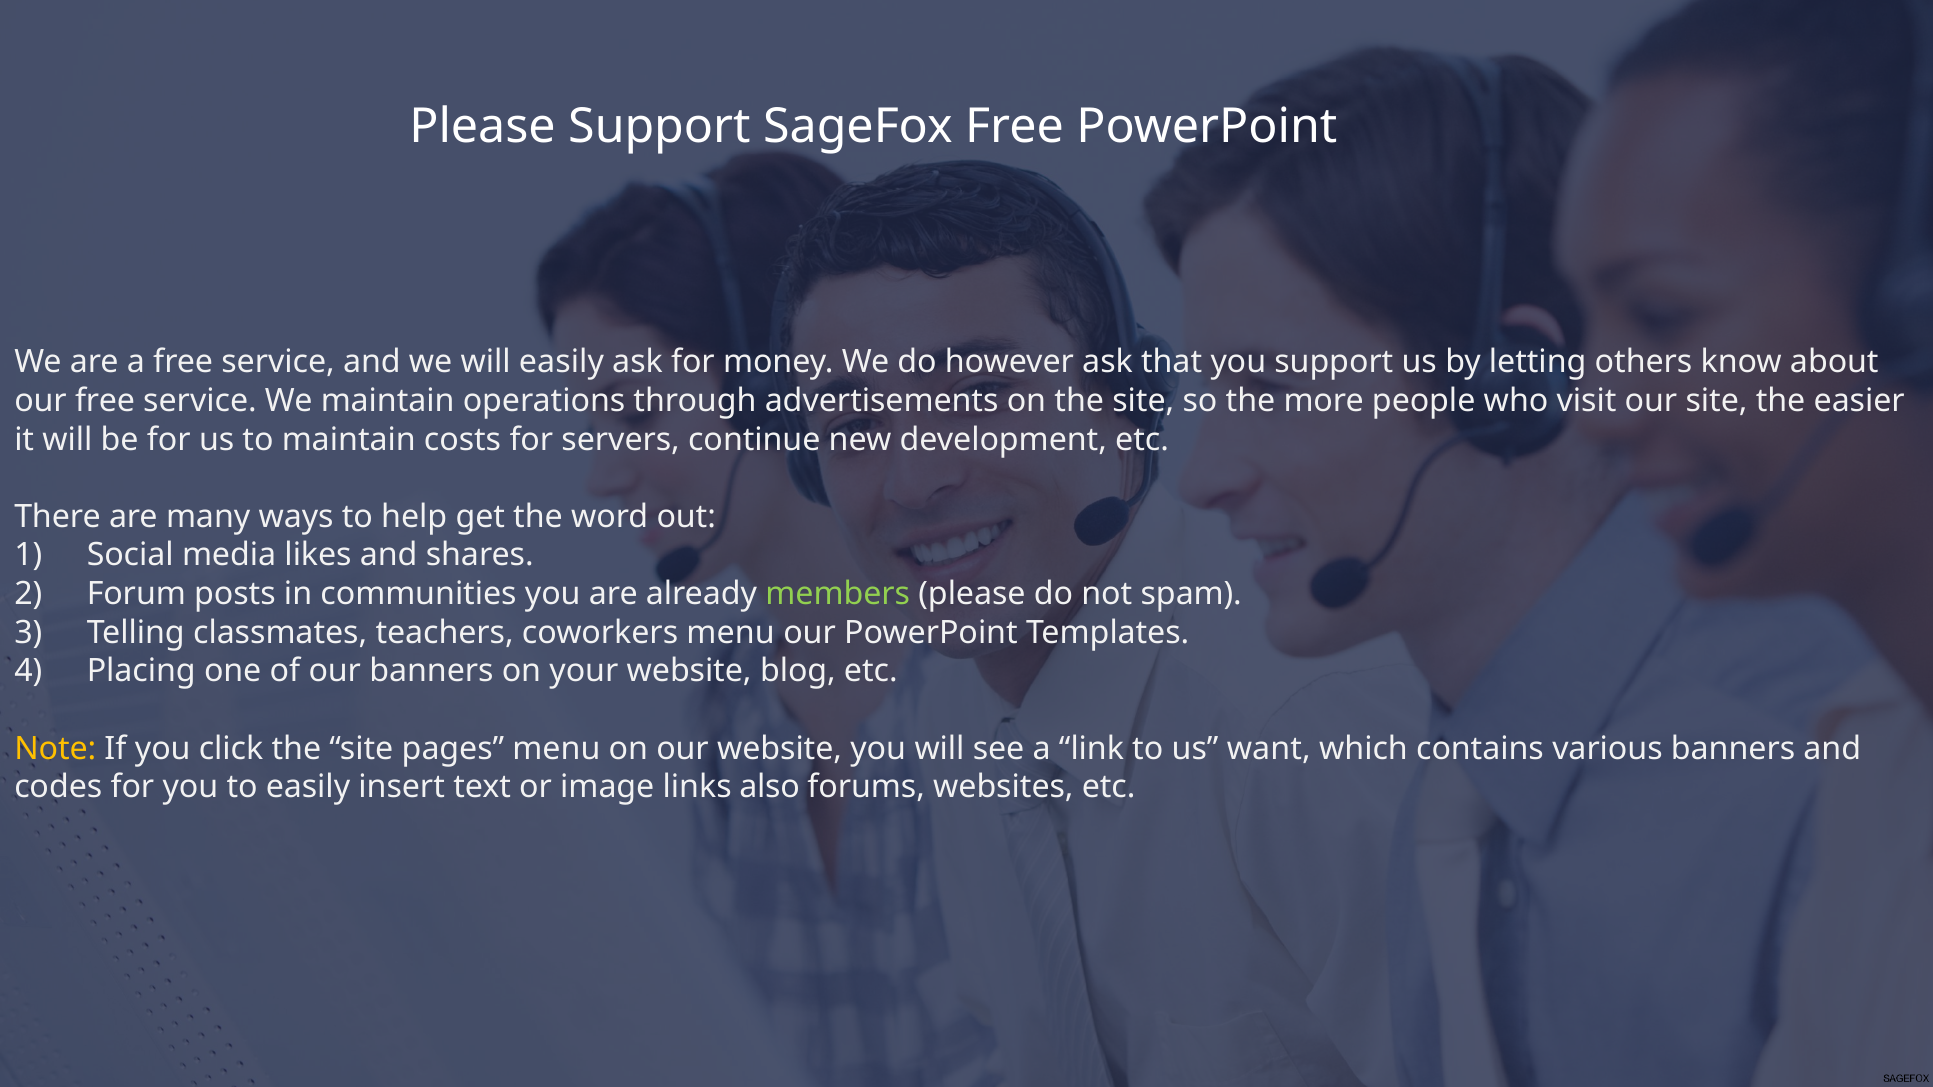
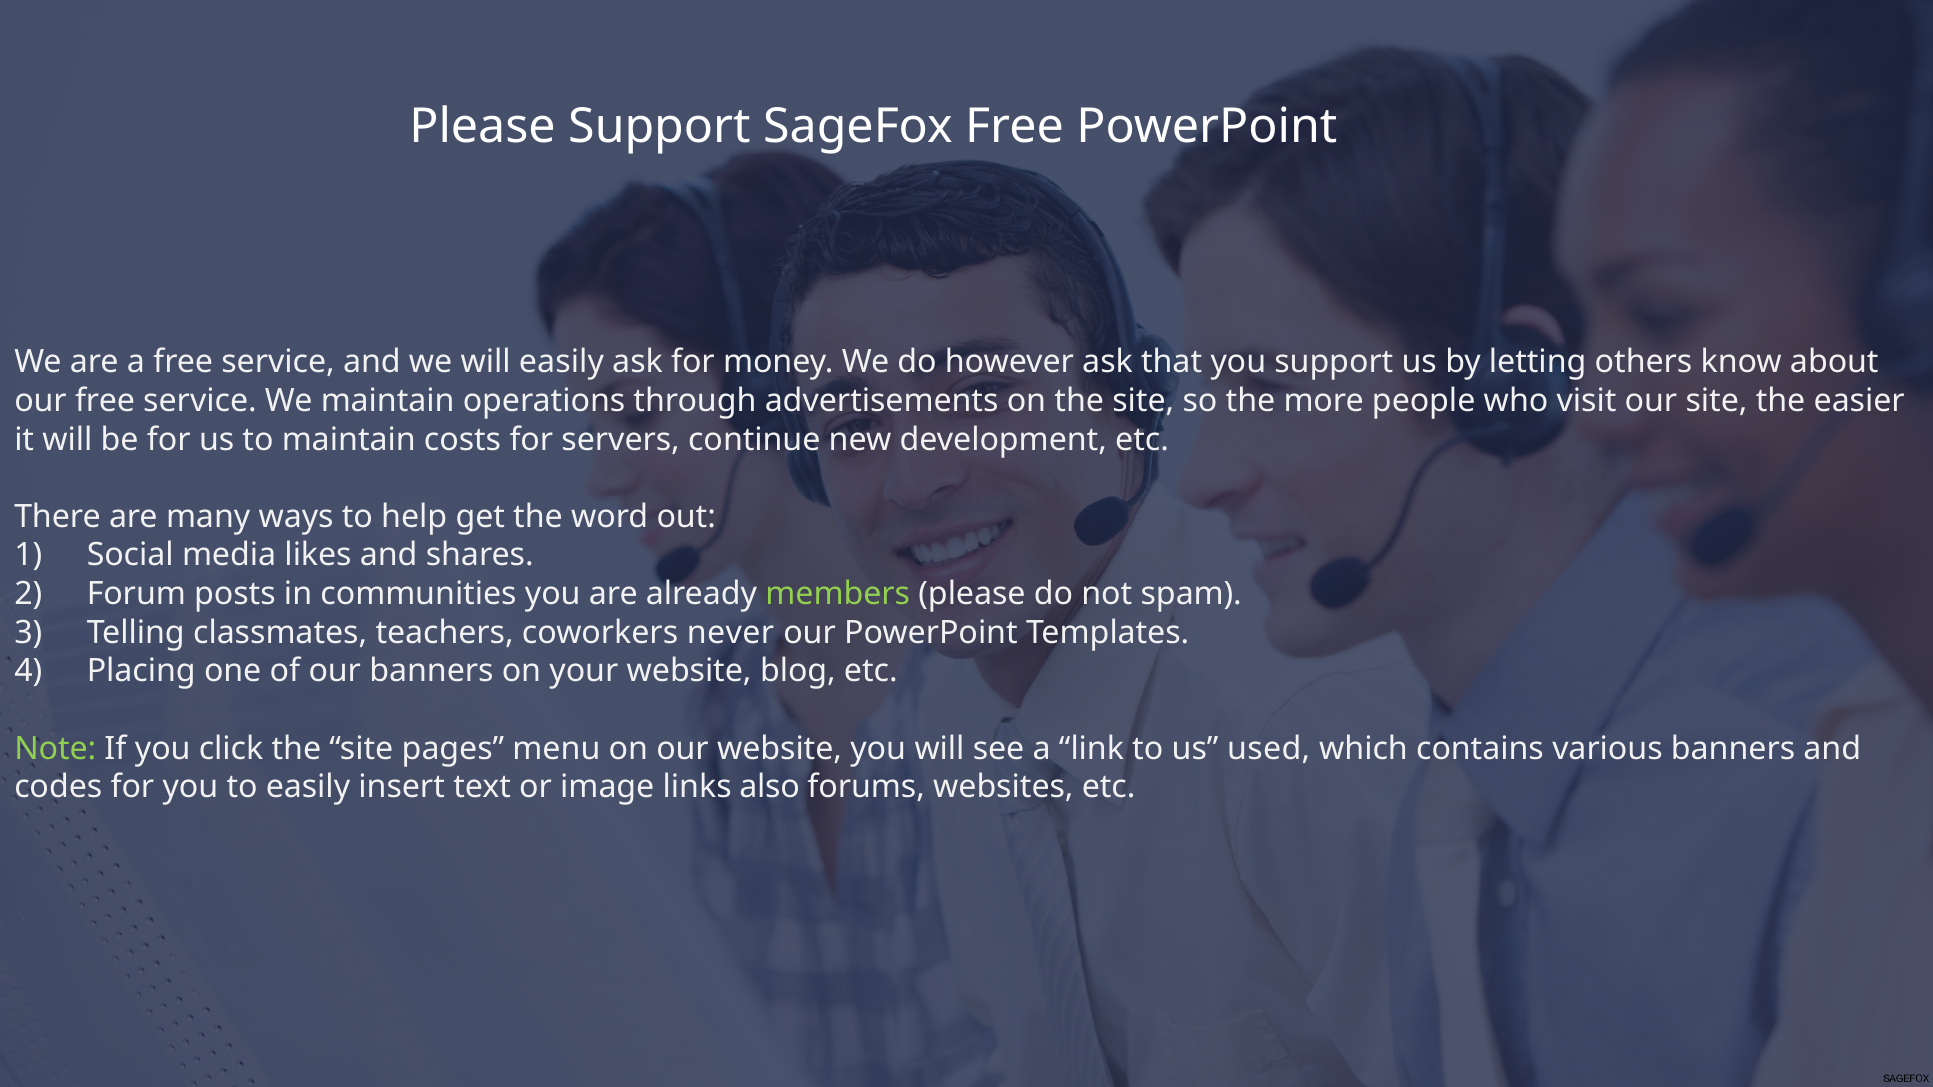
coworkers menu: menu -> never
Note colour: yellow -> light green
want: want -> used
